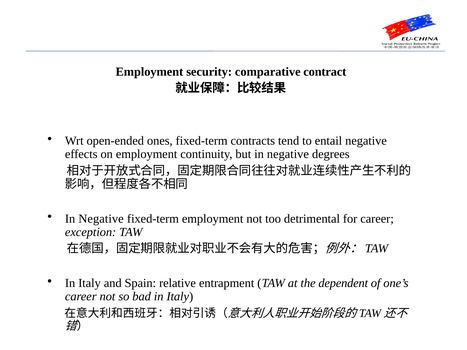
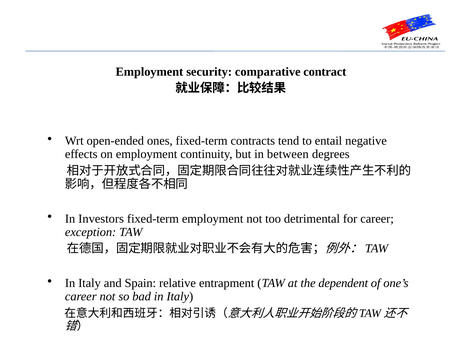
but in negative: negative -> between
Negative at (101, 219): Negative -> Investors
